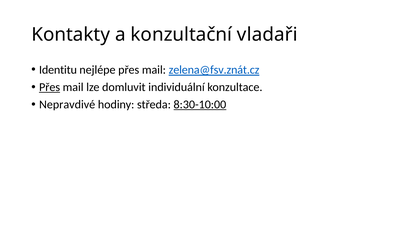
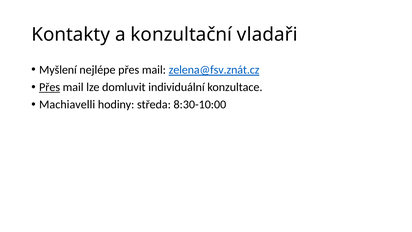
Identitu: Identitu -> Myšlení
Nepravdivé: Nepravdivé -> Machiavelli
8:30-10:00 underline: present -> none
